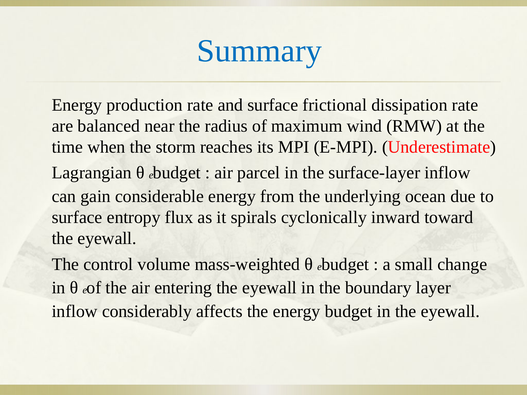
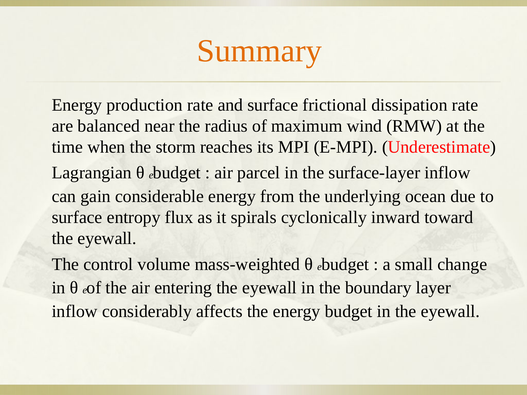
Summary colour: blue -> orange
